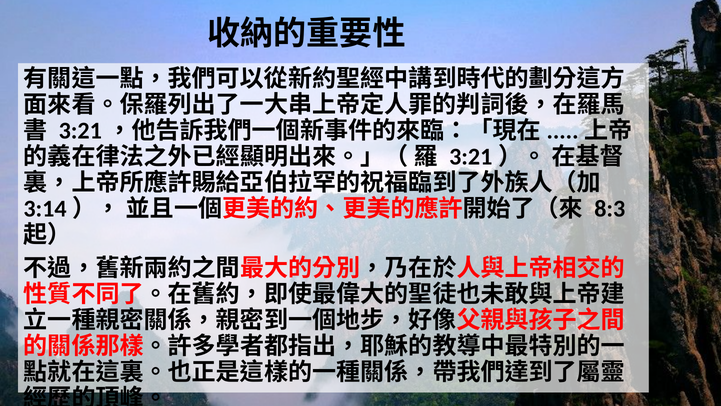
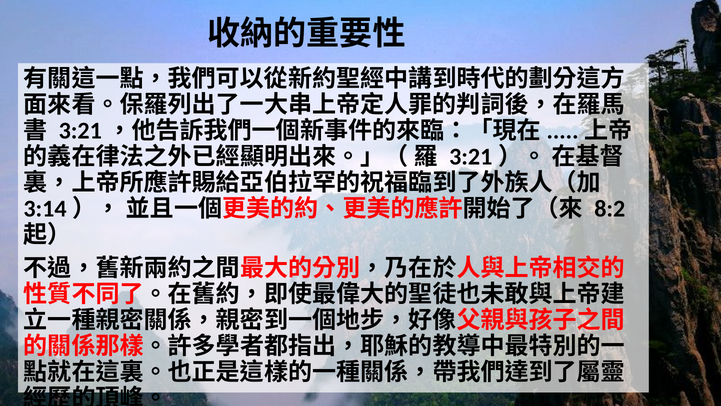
8:3: 8:3 -> 8:2
